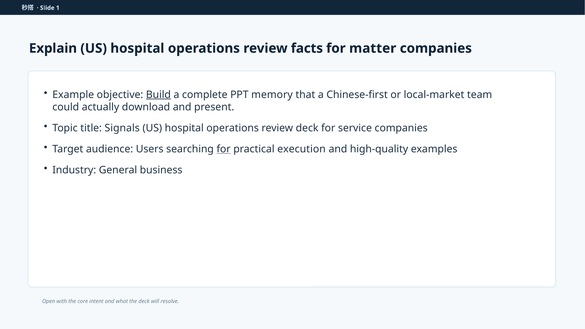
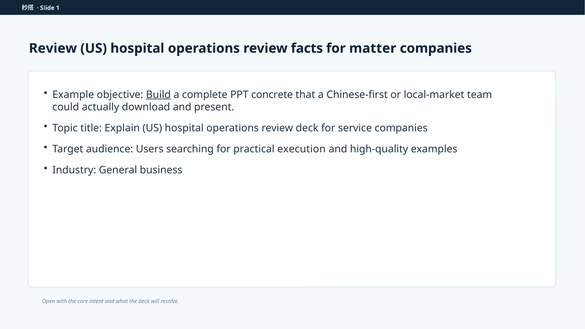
Explain at (53, 48): Explain -> Review
memory: memory -> concrete
Signals: Signals -> Explain
for at (224, 149) underline: present -> none
